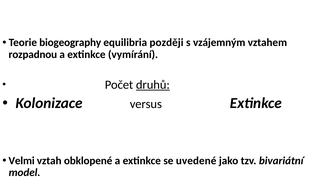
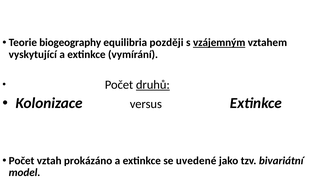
vzájemným underline: none -> present
rozpadnou: rozpadnou -> vyskytující
Velmi at (22, 160): Velmi -> Počet
obklopené: obklopené -> prokázáno
